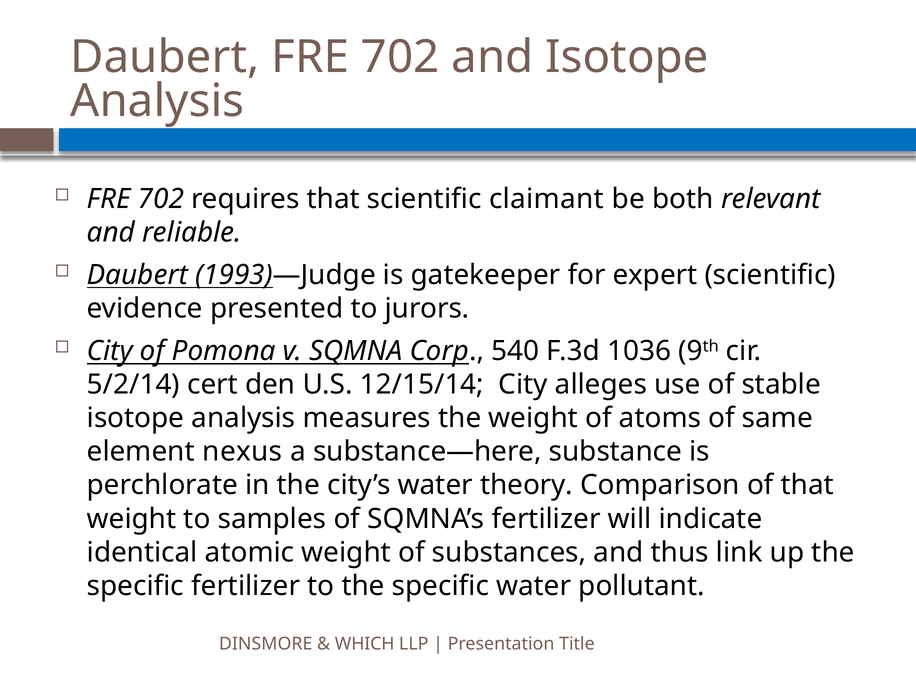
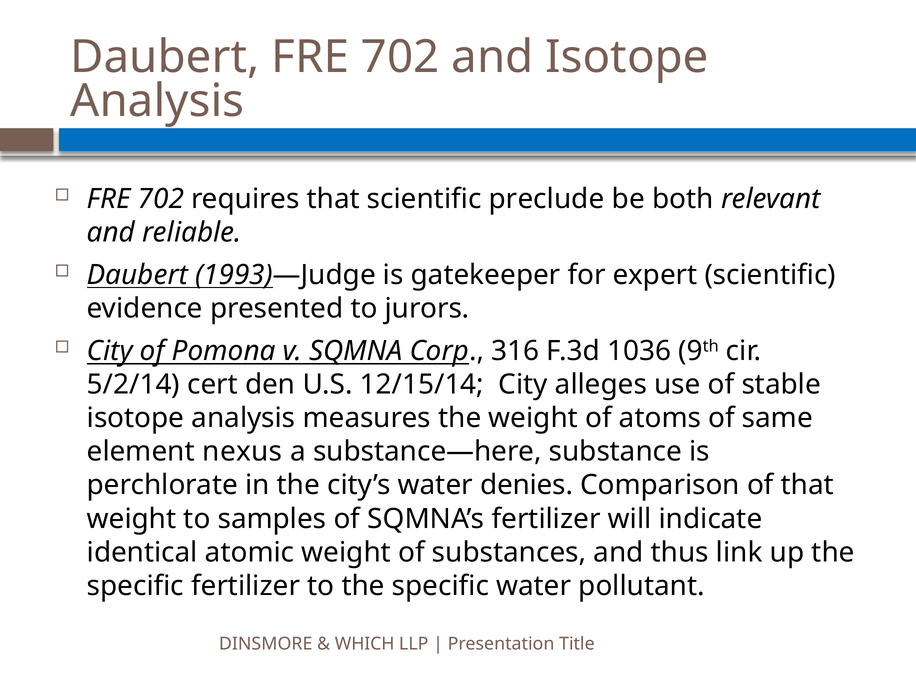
claimant: claimant -> preclude
540: 540 -> 316
theory: theory -> denies
